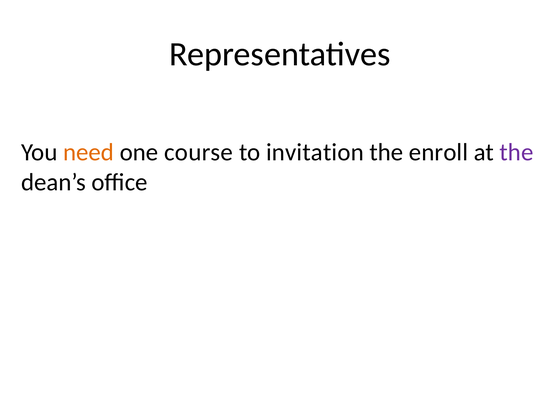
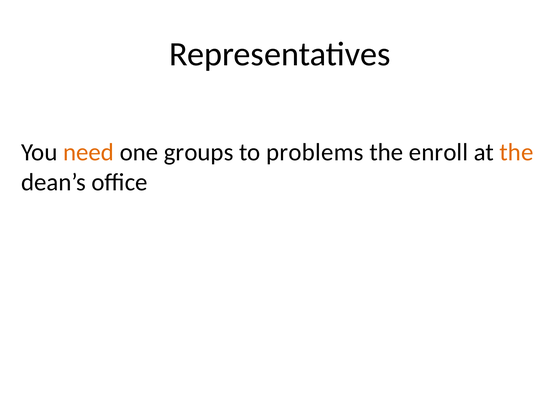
course: course -> groups
invitation: invitation -> problems
the at (516, 152) colour: purple -> orange
